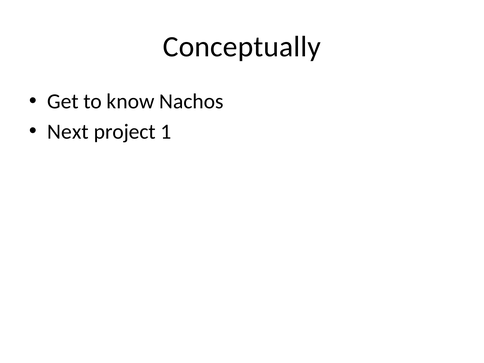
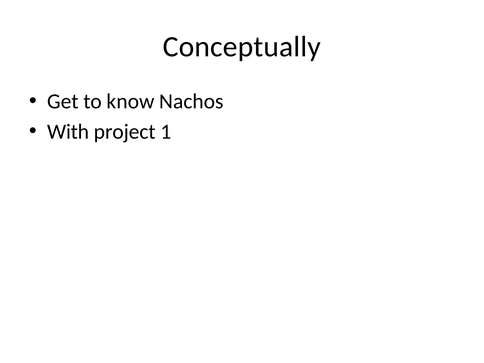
Next: Next -> With
